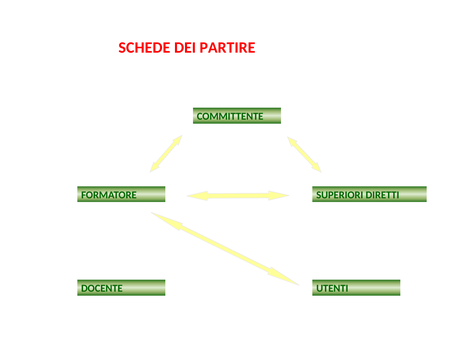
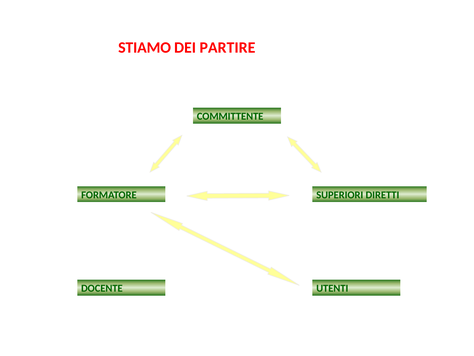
SCHEDE: SCHEDE -> STIAMO
